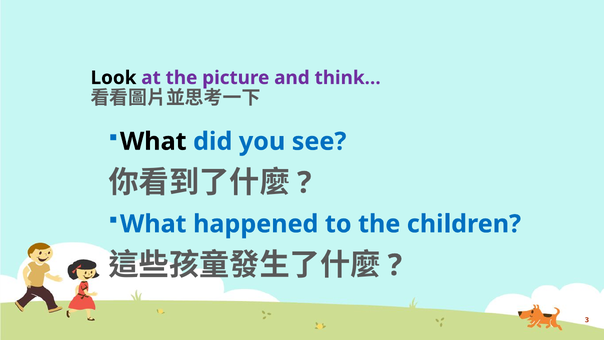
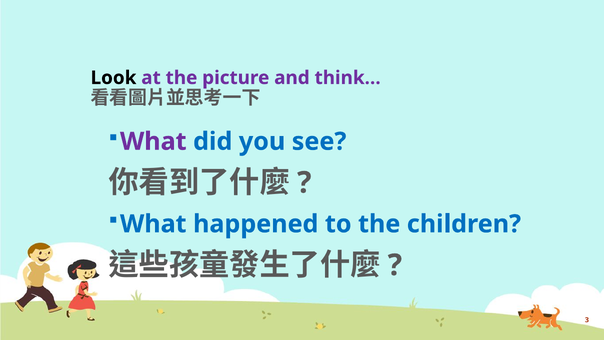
What at (153, 141) colour: black -> purple
